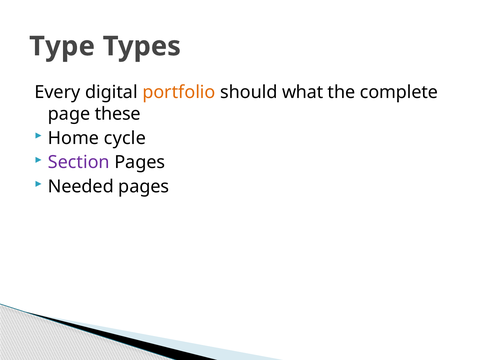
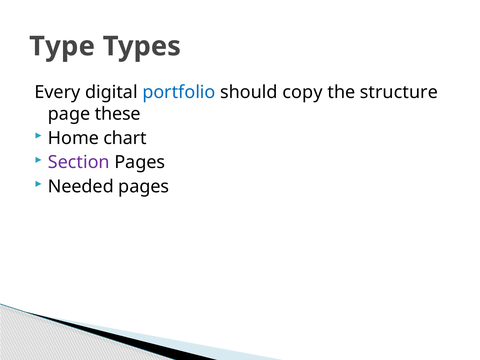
portfolio colour: orange -> blue
what: what -> copy
complete: complete -> structure
cycle: cycle -> chart
